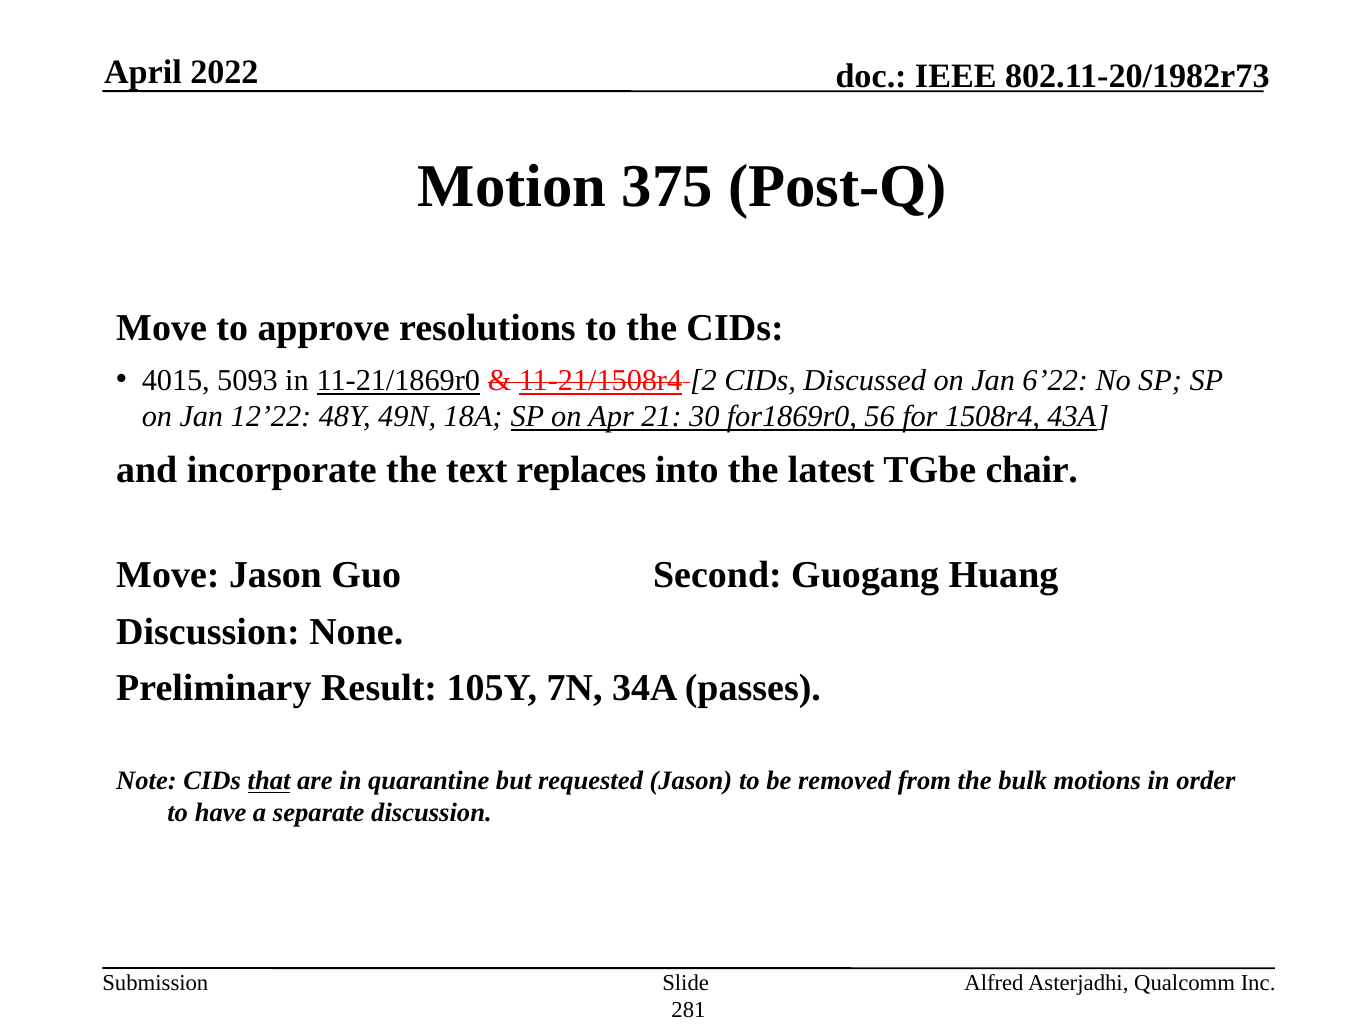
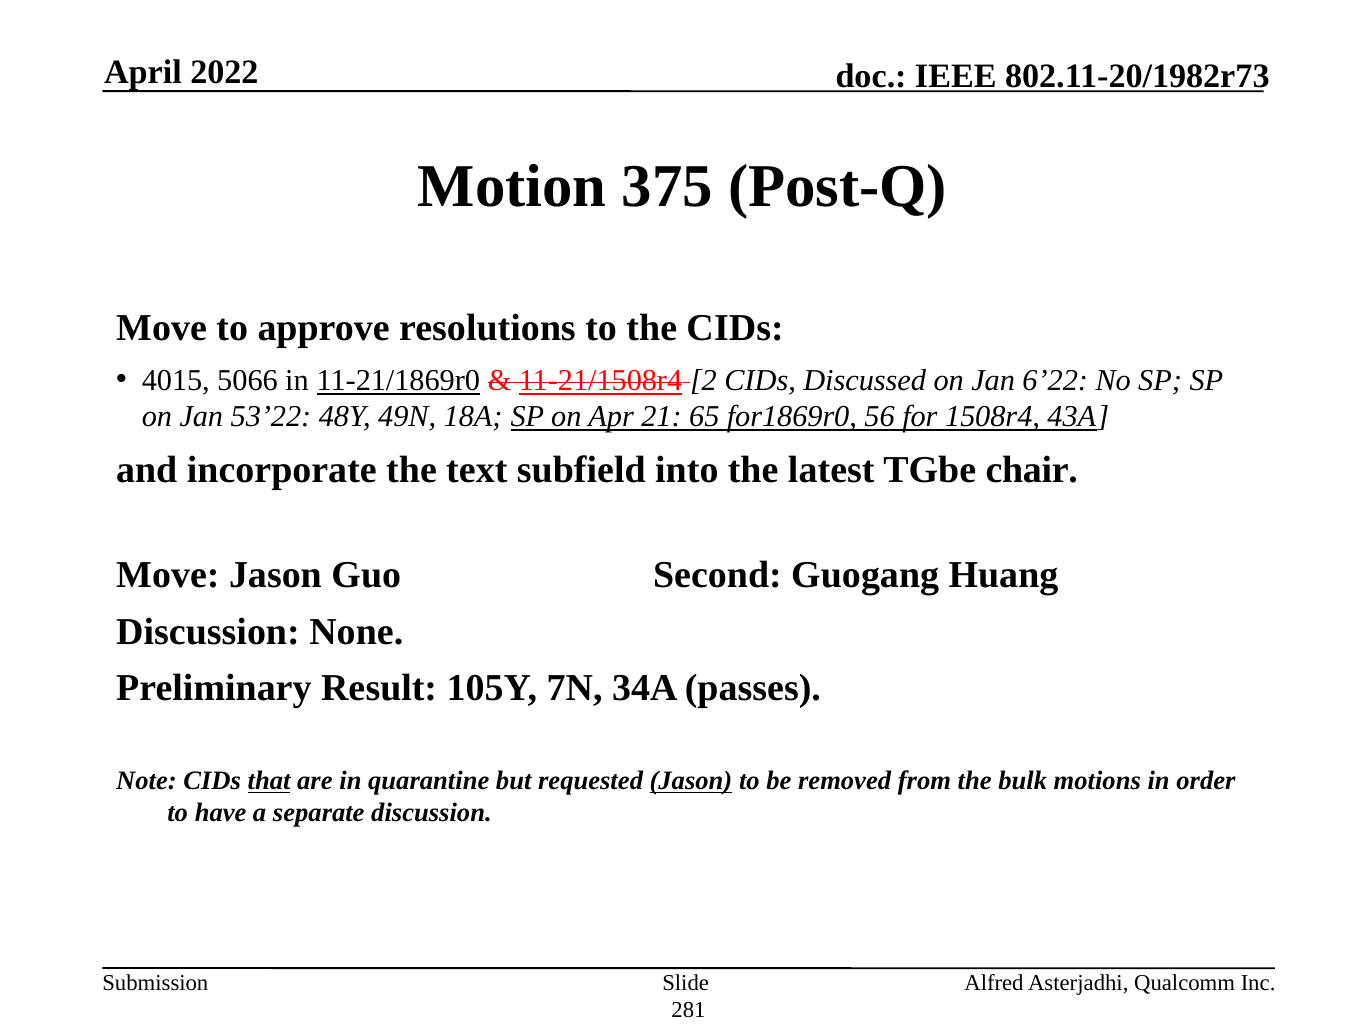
5093: 5093 -> 5066
12’22: 12’22 -> 53’22
30: 30 -> 65
replaces: replaces -> subfield
Jason at (691, 781) underline: none -> present
